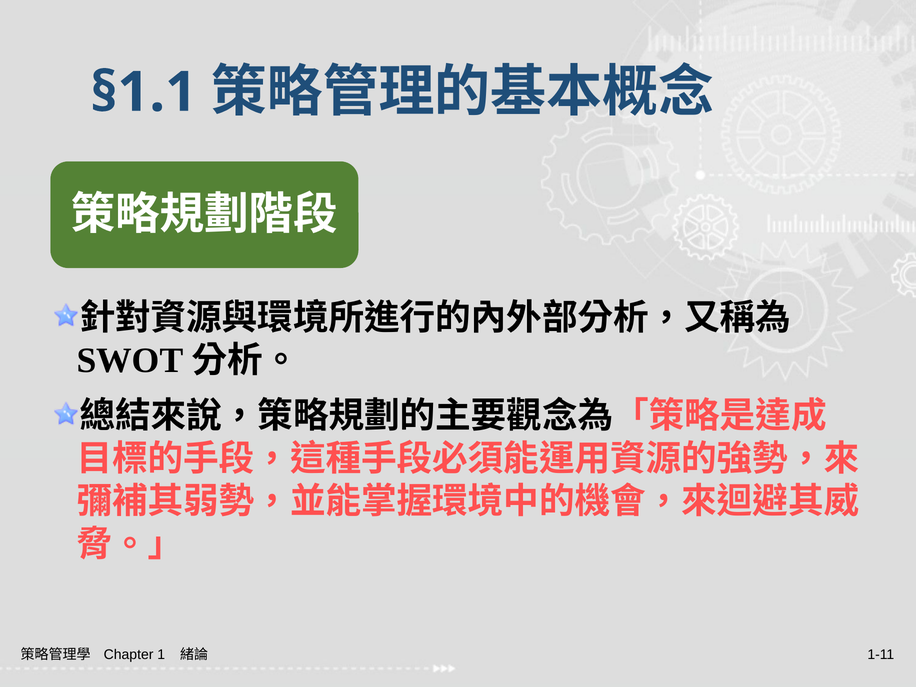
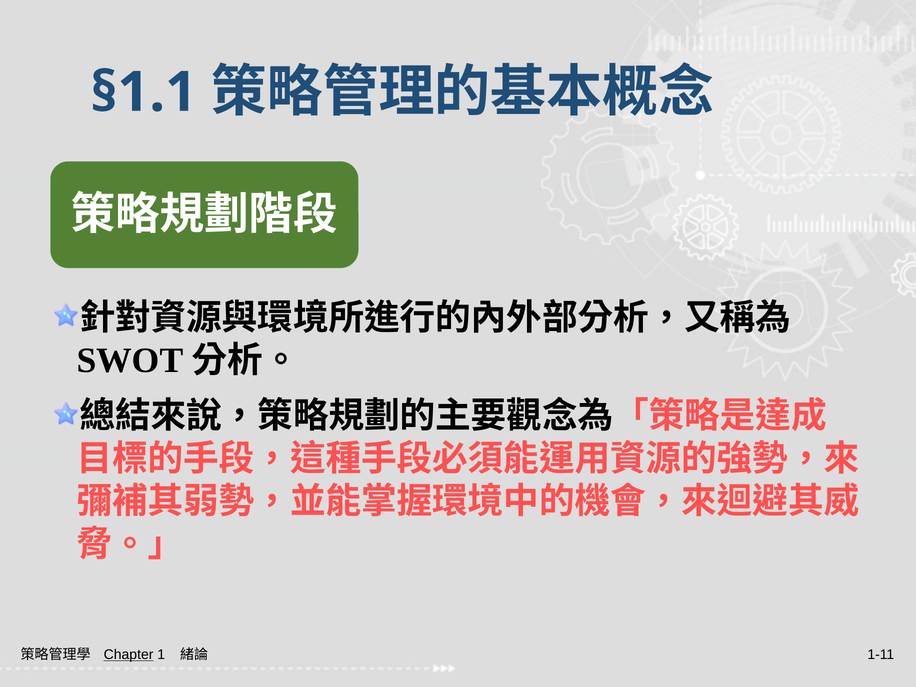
Chapter underline: none -> present
